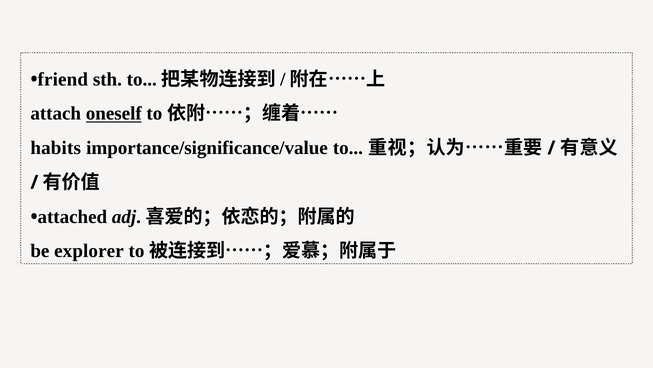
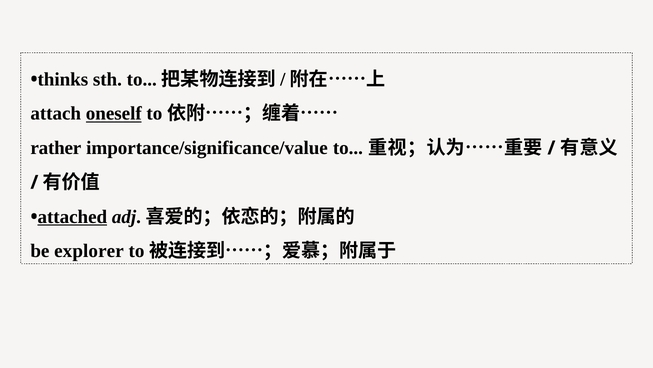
friend: friend -> thinks
habits: habits -> rather
attached underline: none -> present
